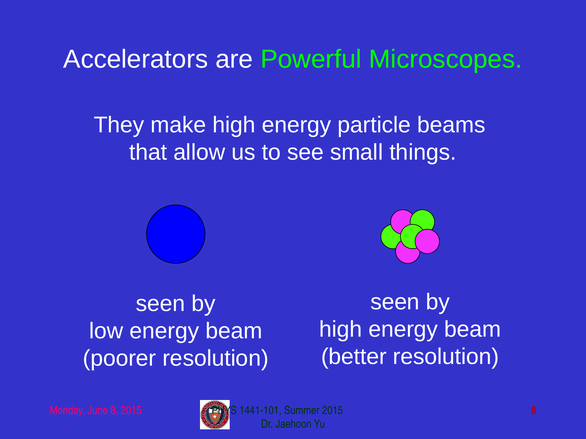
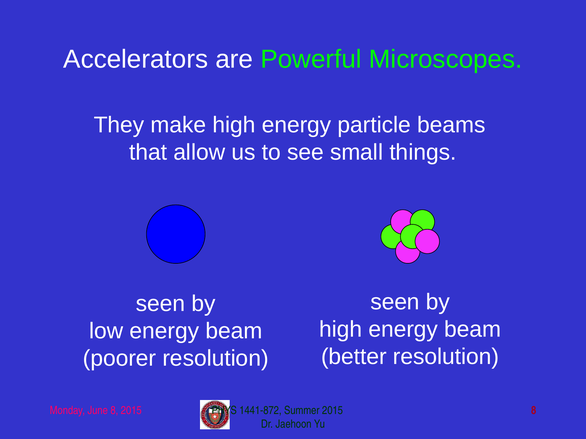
1441-101: 1441-101 -> 1441-872
